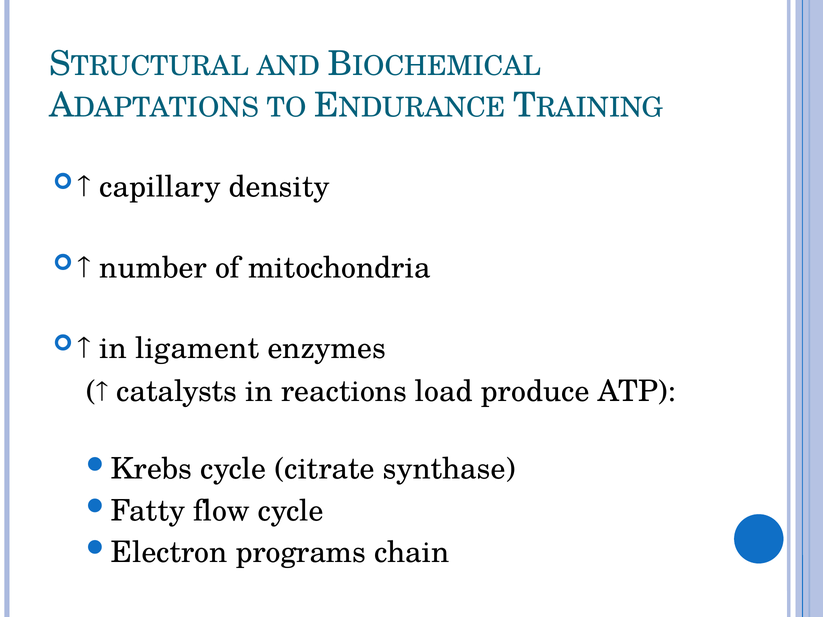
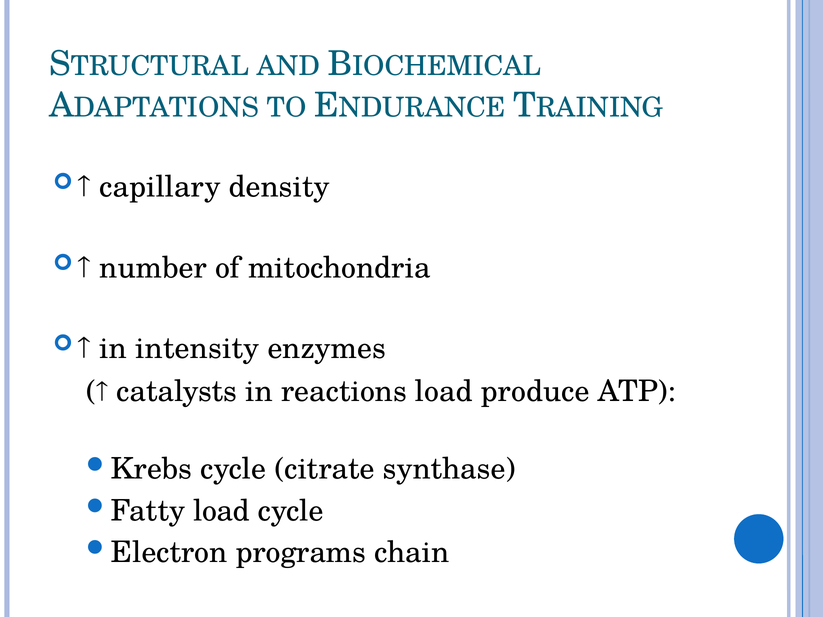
ligament: ligament -> intensity
Fatty flow: flow -> load
